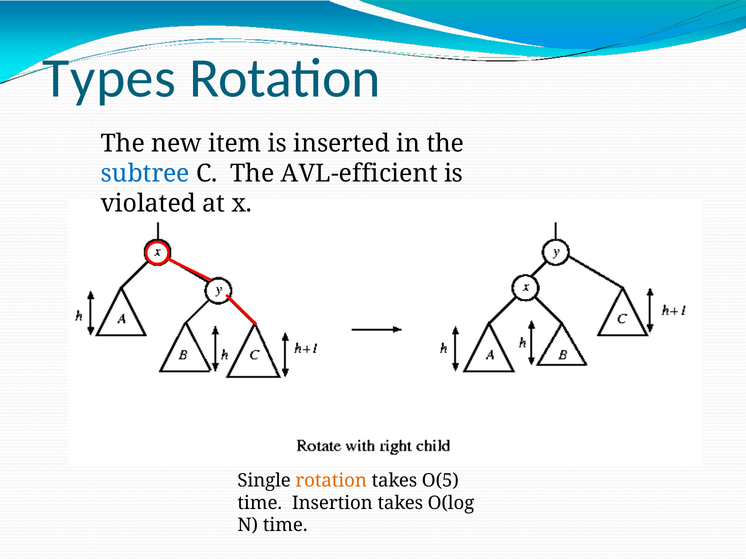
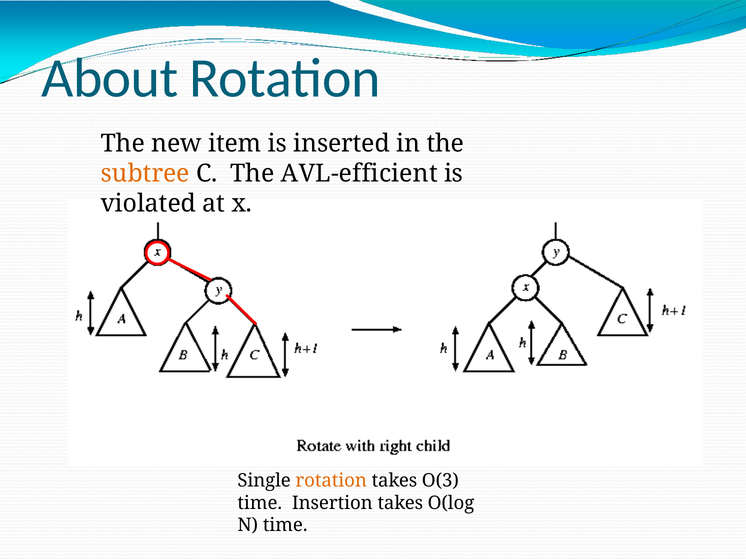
Types: Types -> About
subtree colour: blue -> orange
O(5: O(5 -> O(3
